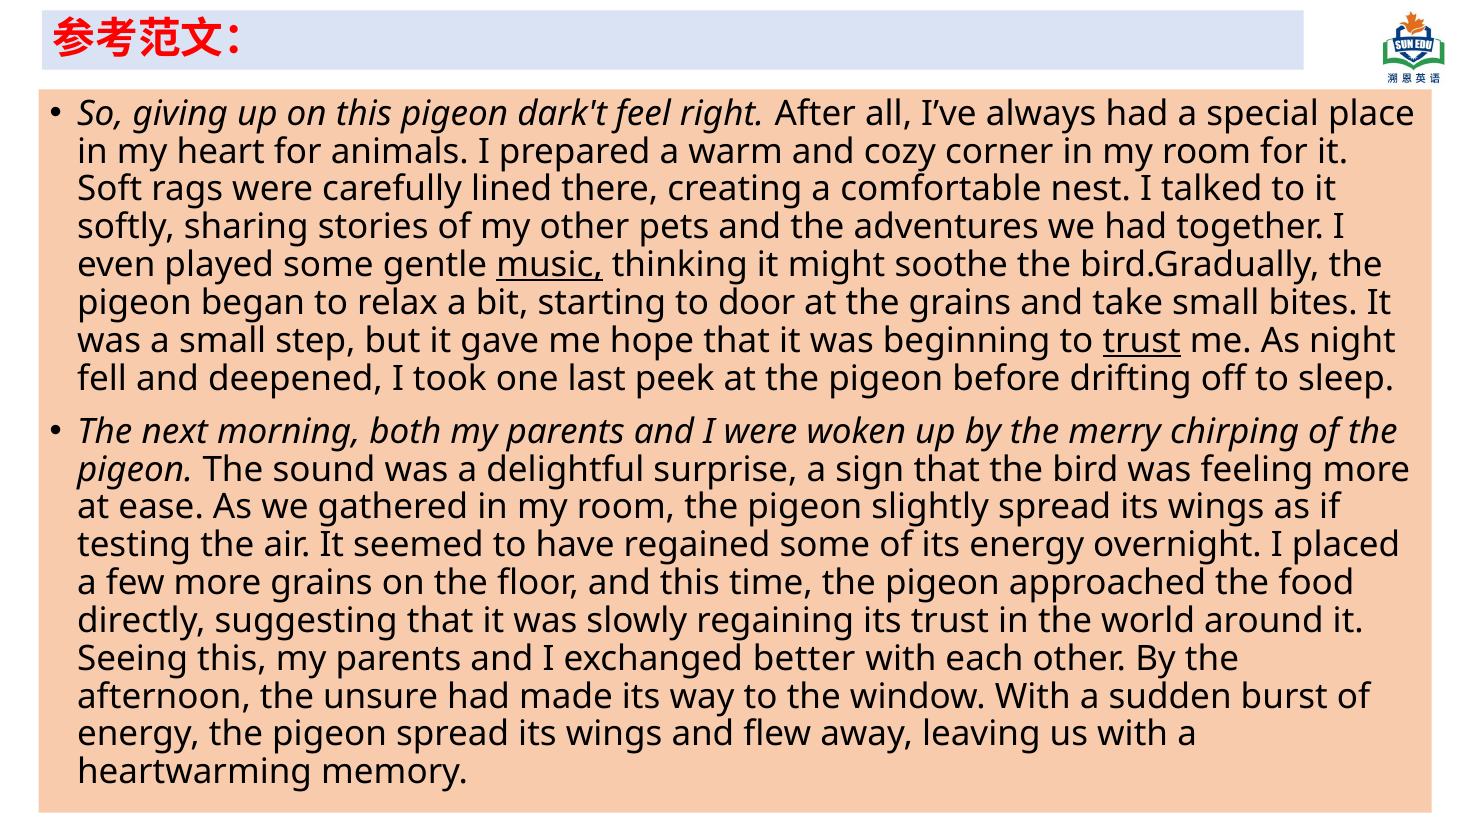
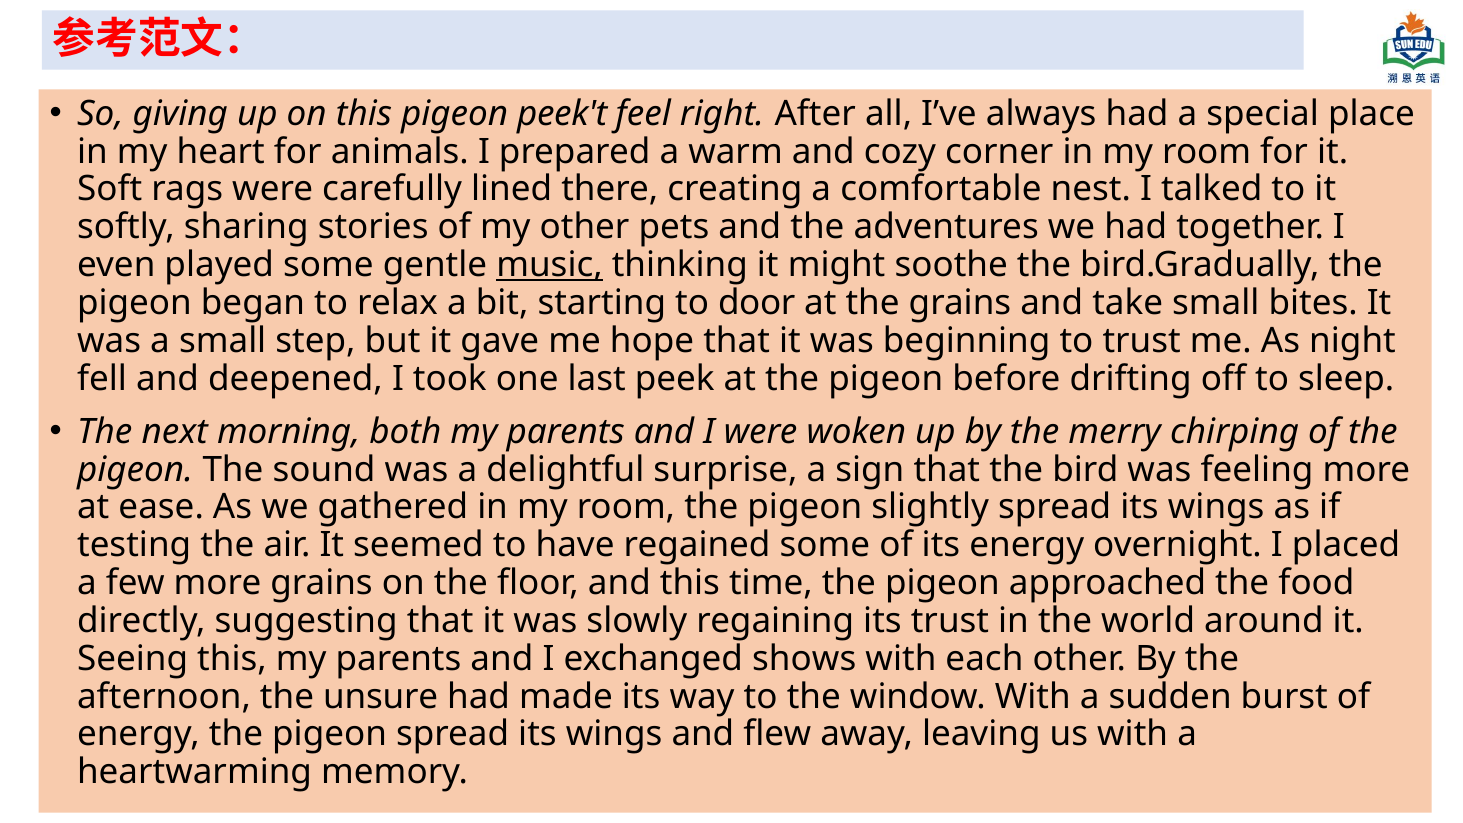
dark't: dark't -> peek't
trust at (1142, 341) underline: present -> none
better: better -> shows
